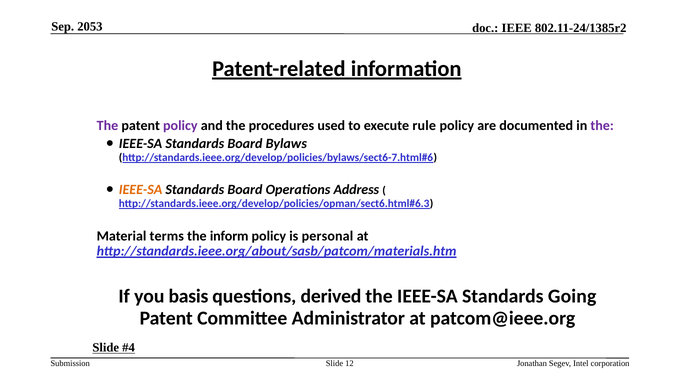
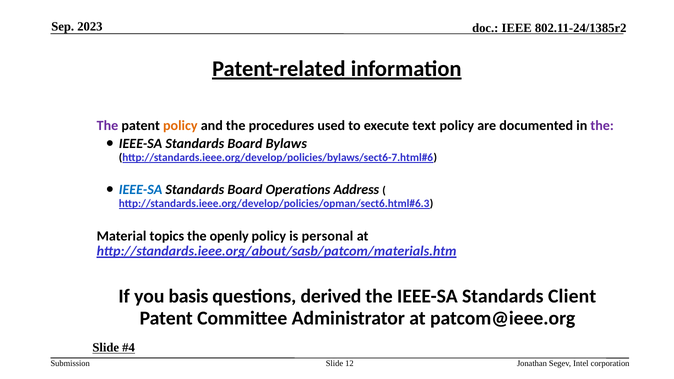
2053: 2053 -> 2023
policy at (180, 125) colour: purple -> orange
rule: rule -> text
IEEE-SA at (141, 190) colour: orange -> blue
terms: terms -> topics
inform: inform -> openly
Going: Going -> Client
